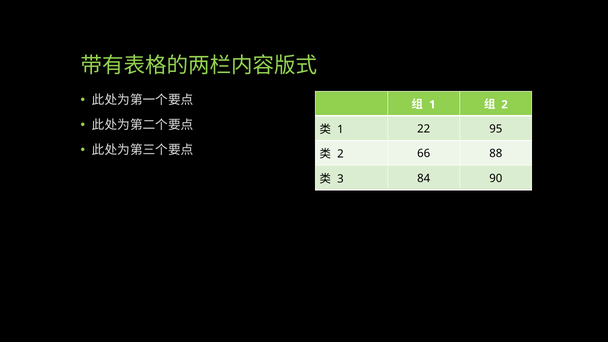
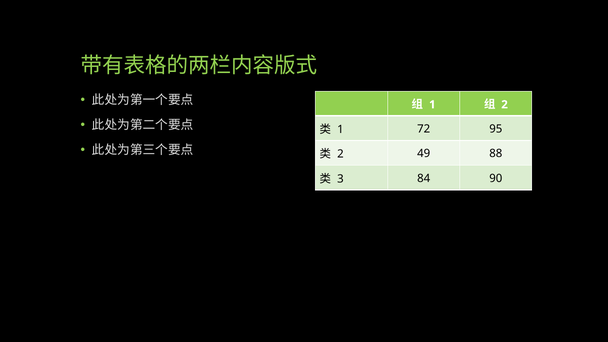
22: 22 -> 72
66: 66 -> 49
